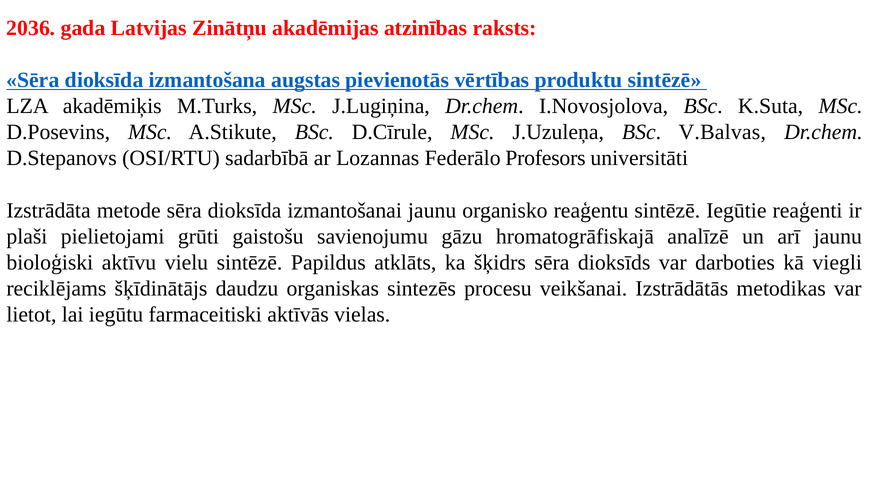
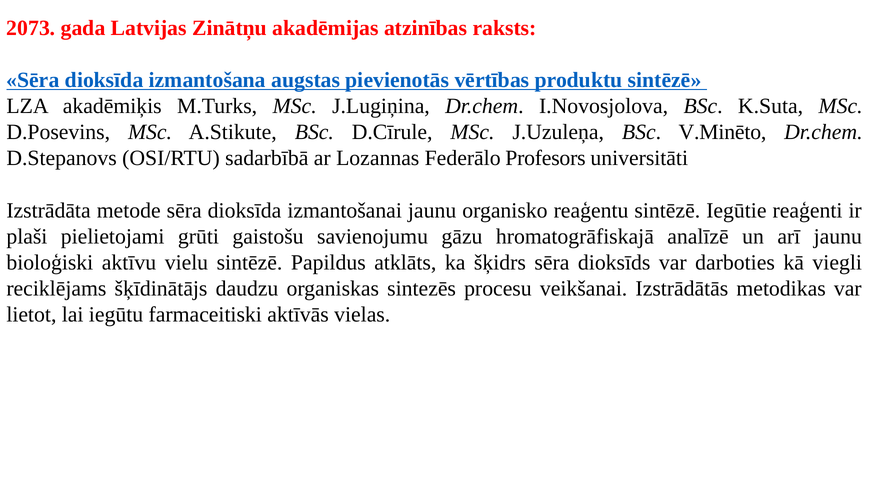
2036: 2036 -> 2073
V.Balvas: V.Balvas -> V.Minēto
